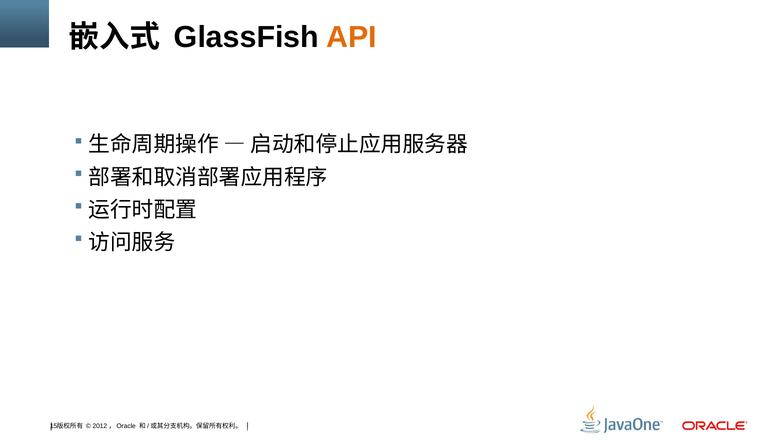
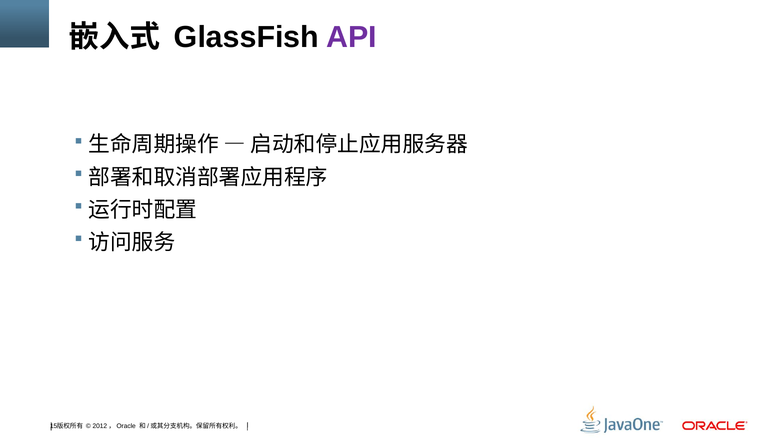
API colour: orange -> purple
